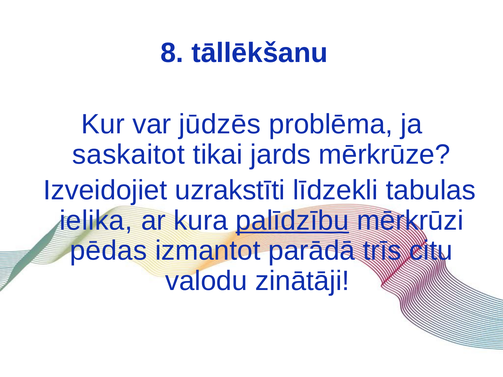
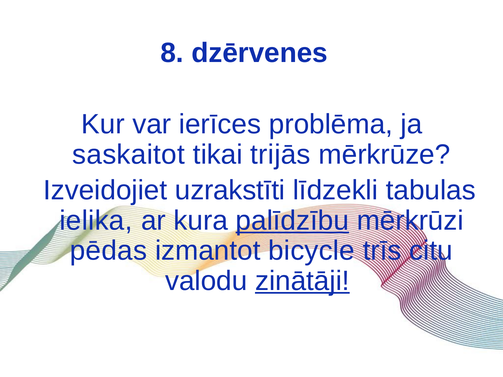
tāllēkšanu: tāllēkšanu -> dzērvenes
jūdzēs: jūdzēs -> ierīces
jards: jards -> trijās
parādā: parādā -> bicycle
zinātāji underline: none -> present
